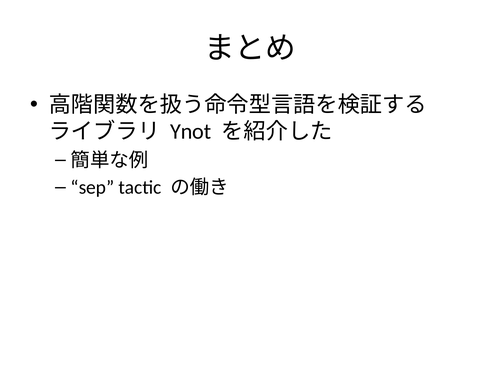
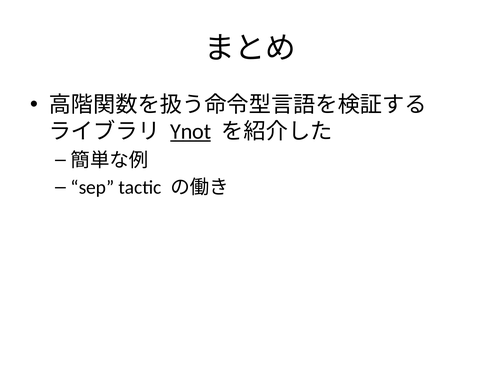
Ynot underline: none -> present
